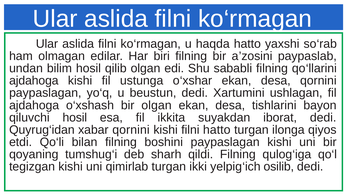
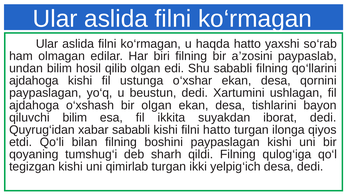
qiluvchi hosil: hosil -> bilim
xabar qornini: qornini -> sababli
yelpig‘ich osilib: osilib -> desa
